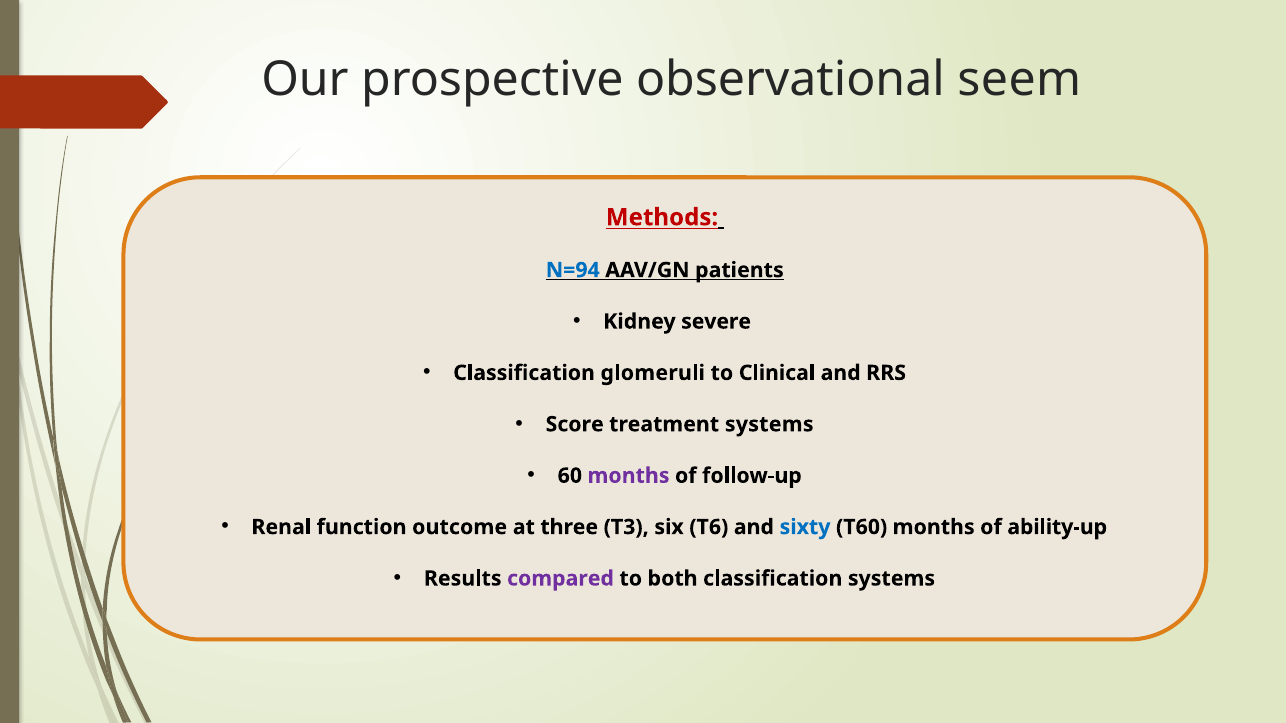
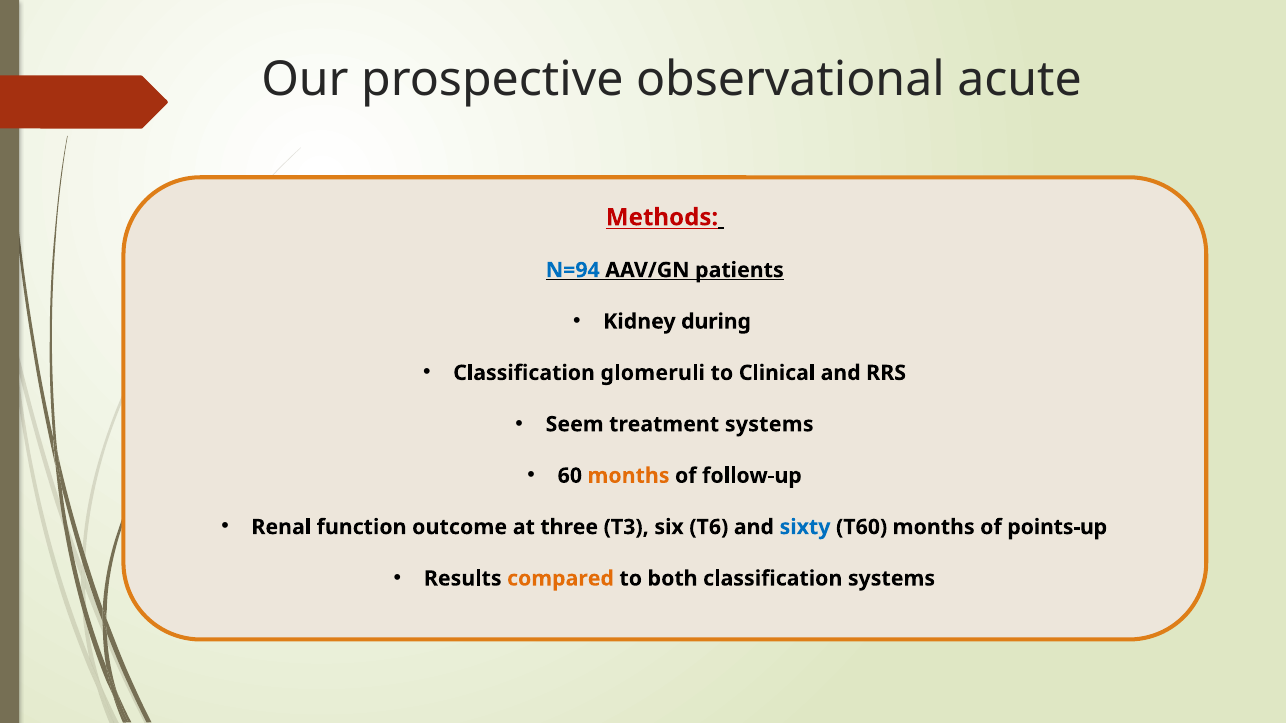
seem: seem -> acute
severe: severe -> during
Score: Score -> Seem
months at (628, 476) colour: purple -> orange
ability-up: ability-up -> points-up
compared colour: purple -> orange
